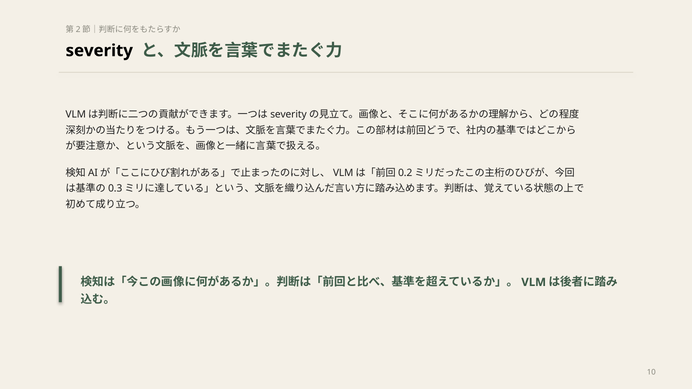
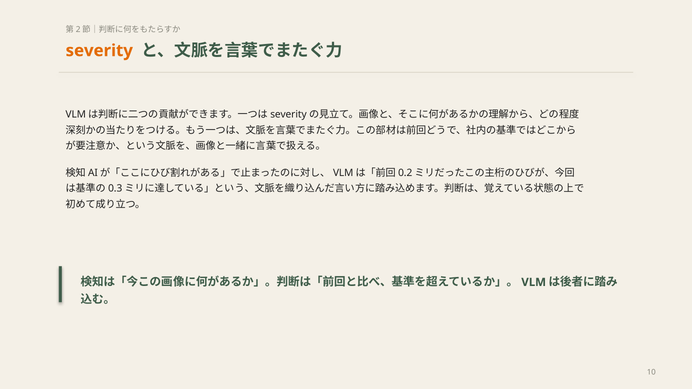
severity colour: black -> orange
